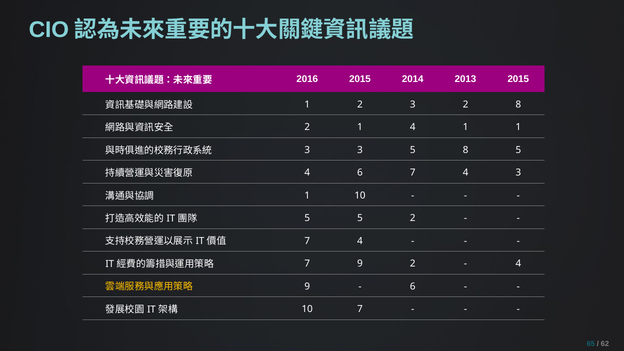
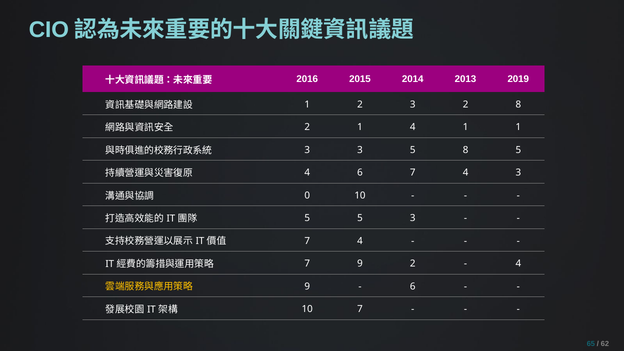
2013 2015: 2015 -> 2019
1 at (307, 195): 1 -> 0
5 2: 2 -> 3
